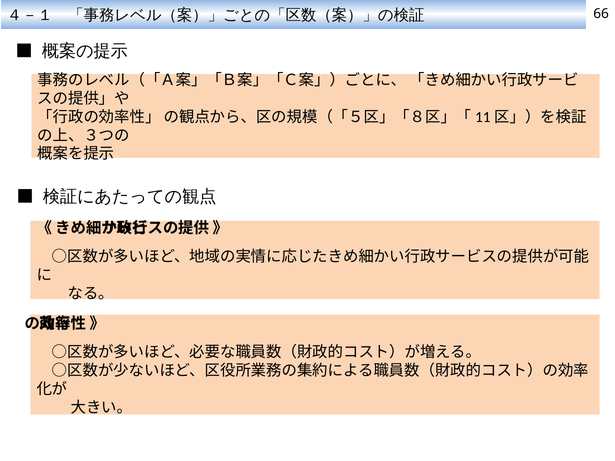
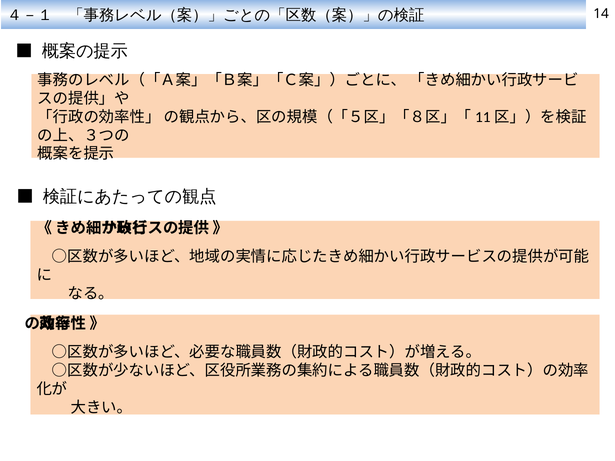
66: 66 -> 14
